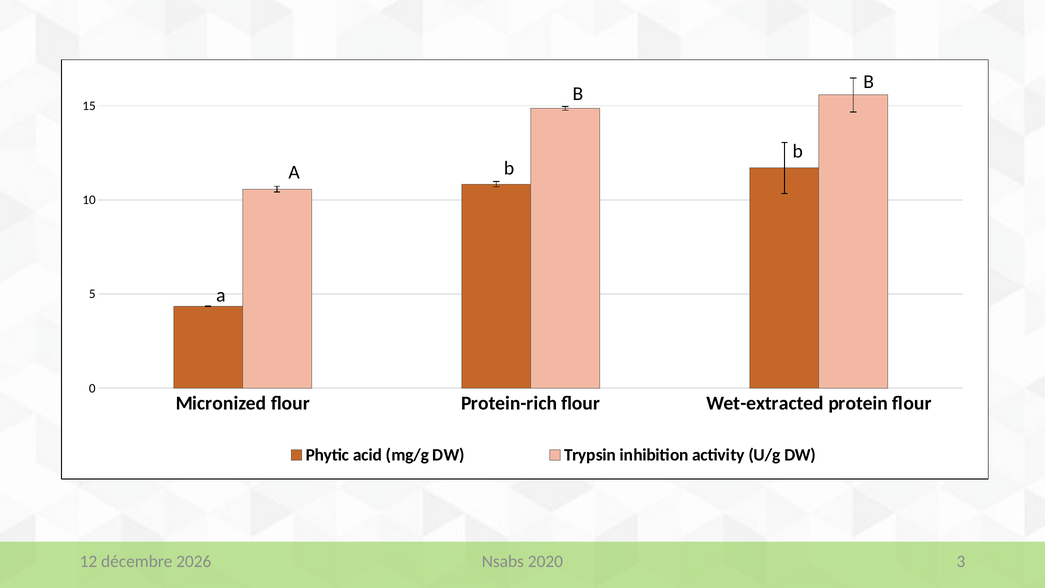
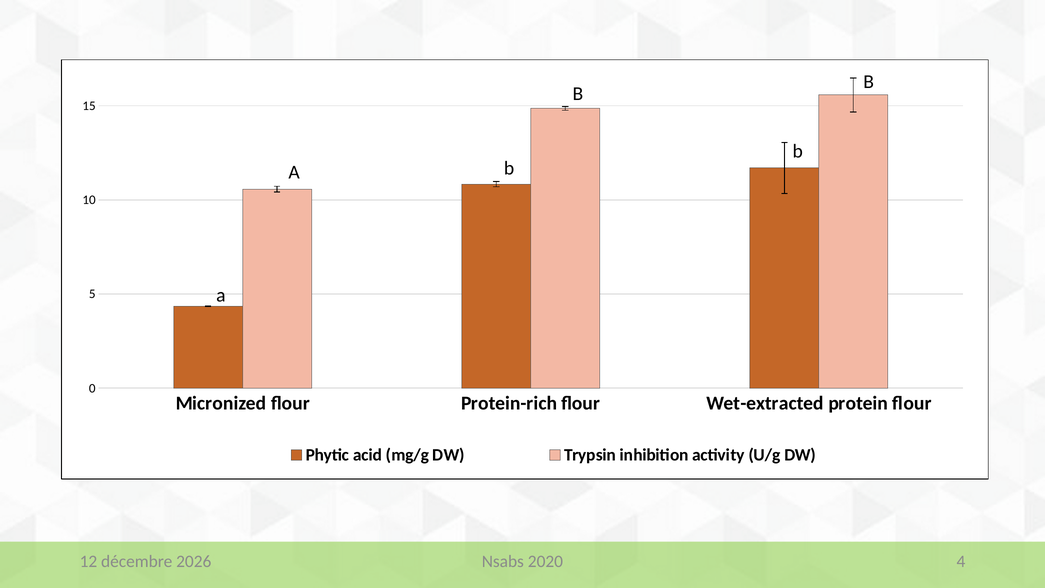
3: 3 -> 4
